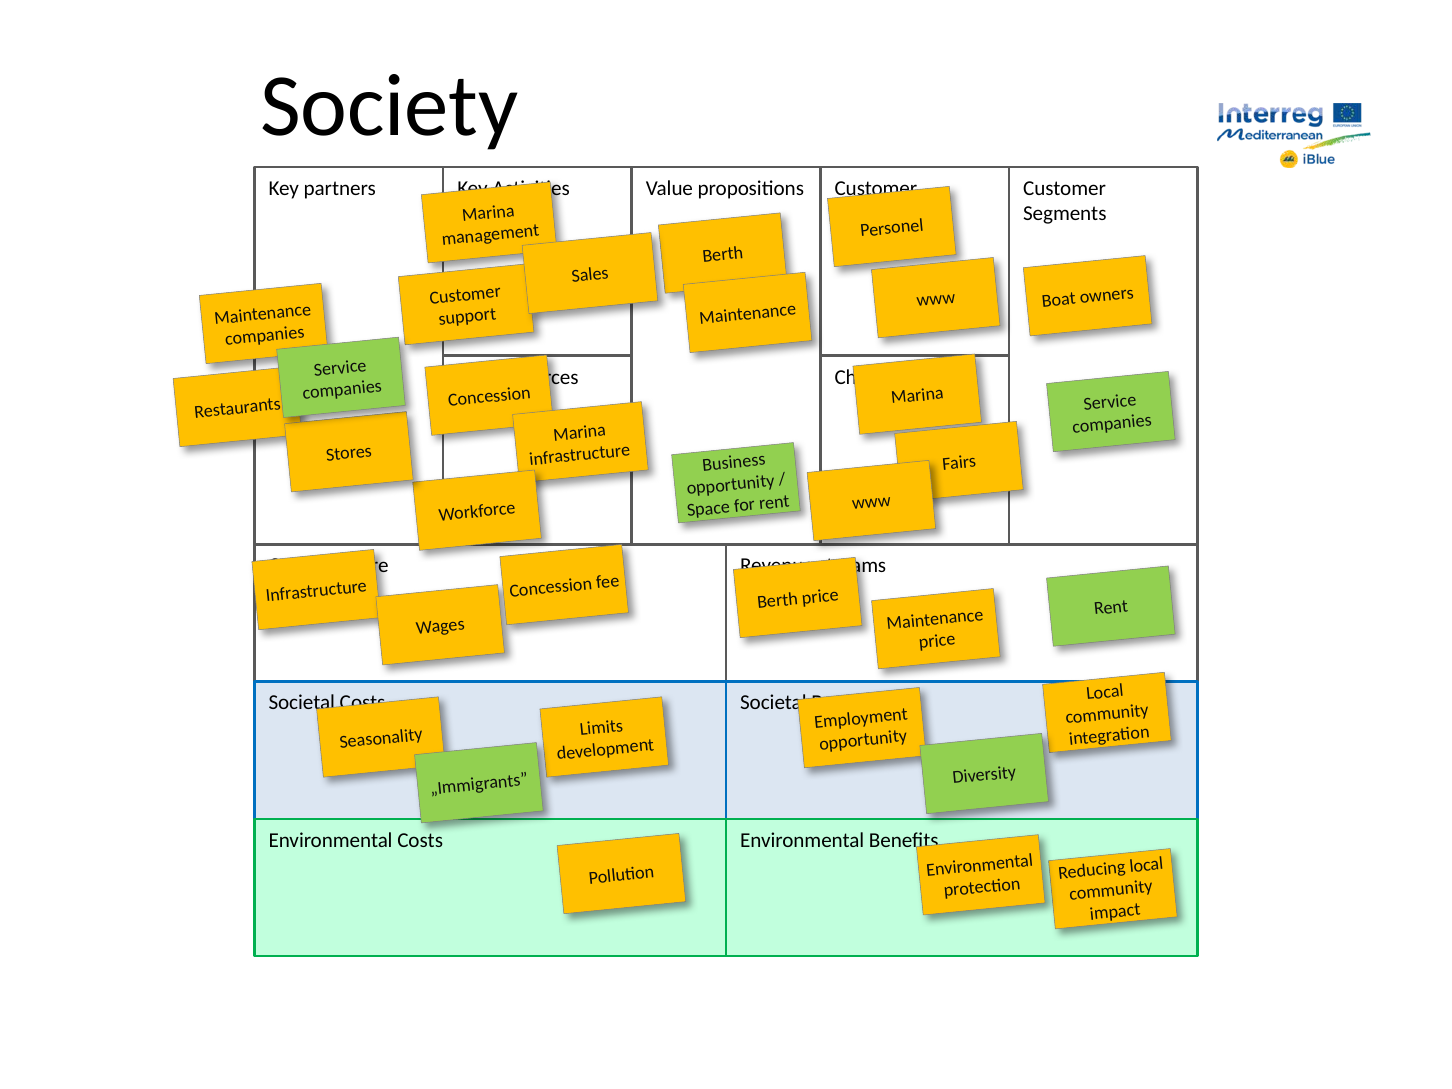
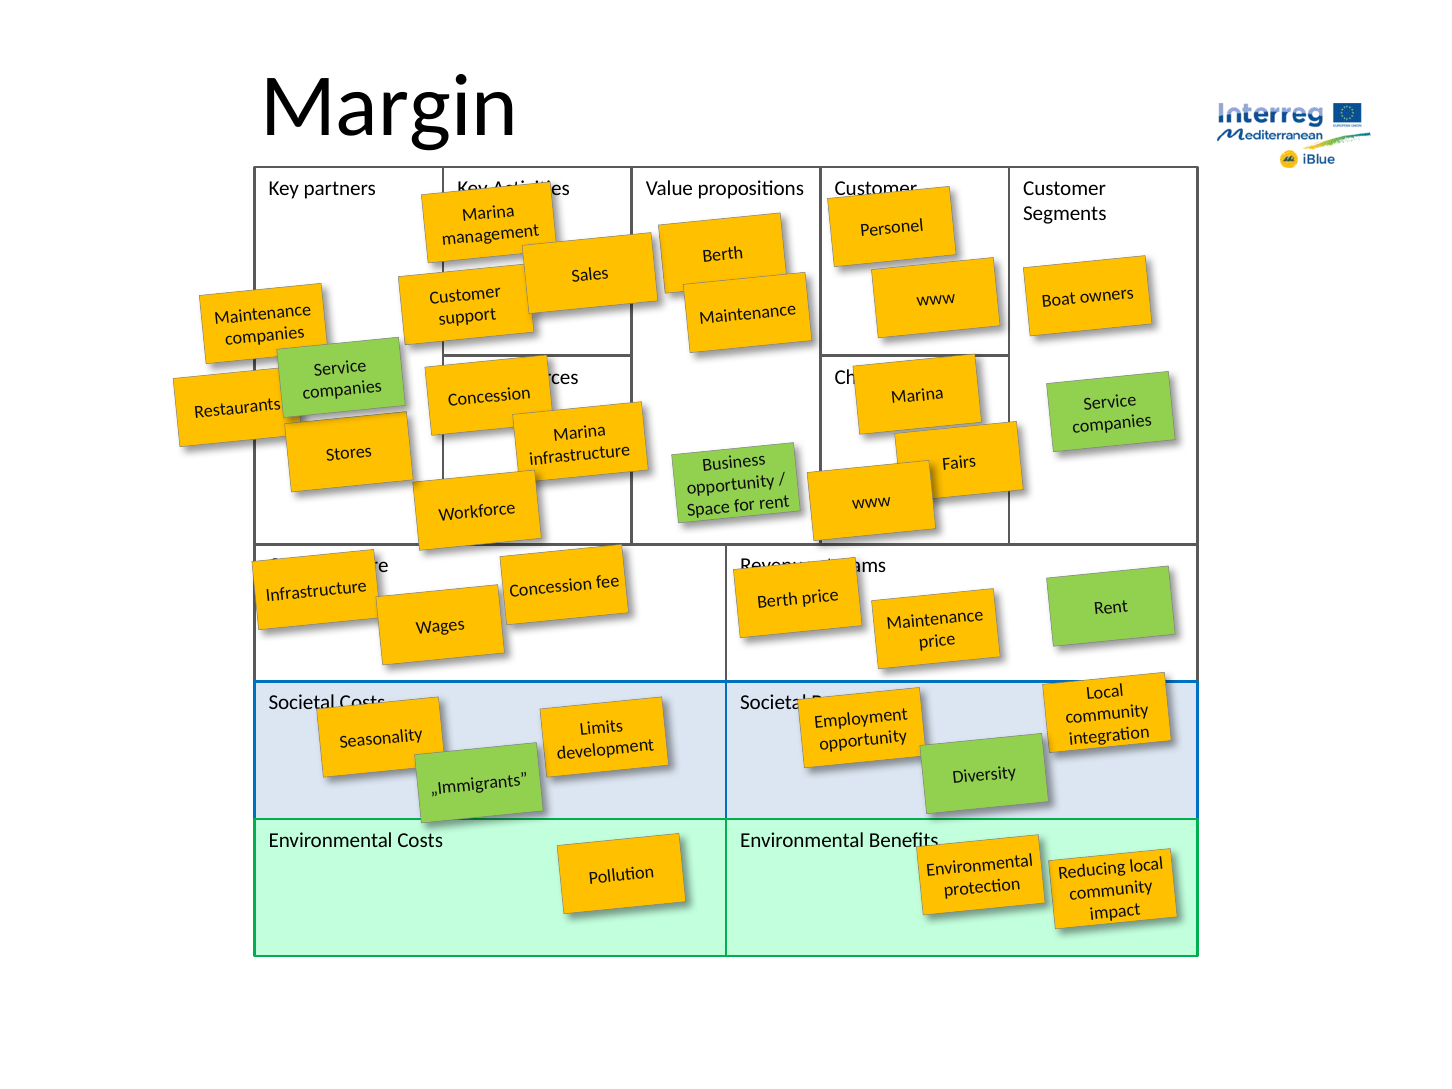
Society: Society -> Margin
